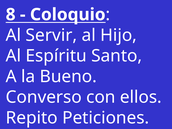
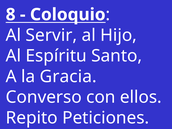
Bueno: Bueno -> Gracia
